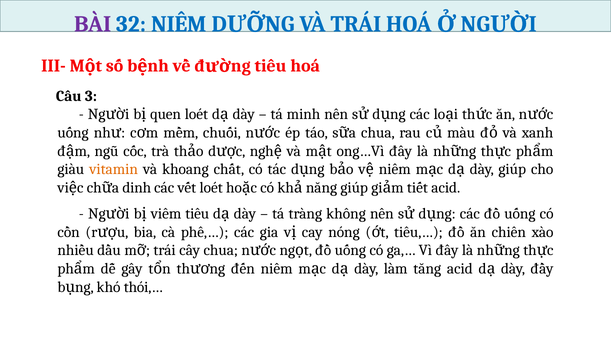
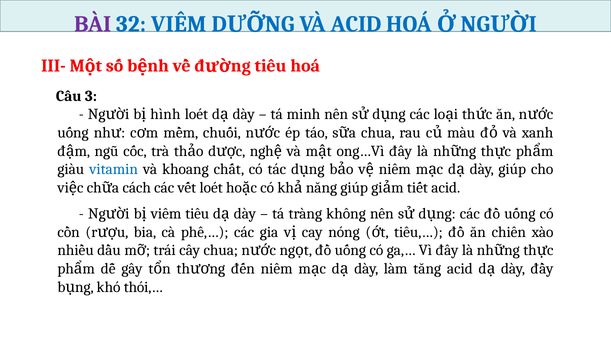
32 NIÊM: NIÊM -> VIÊM
VÀ TRÁI: TRÁI -> ACID
quen: quen -> hình
vitamin colour: orange -> blue
dinh: dinh -> cách
